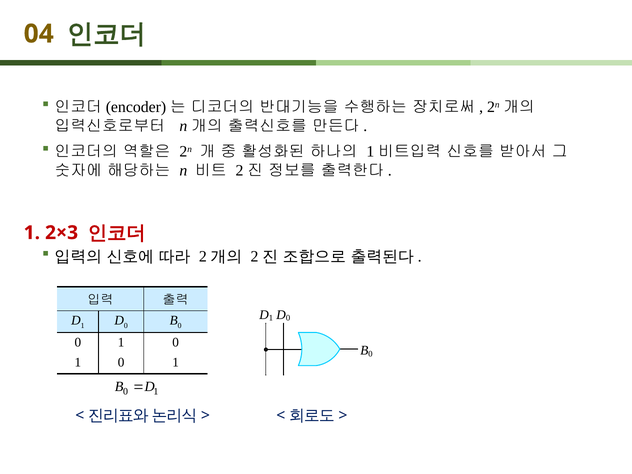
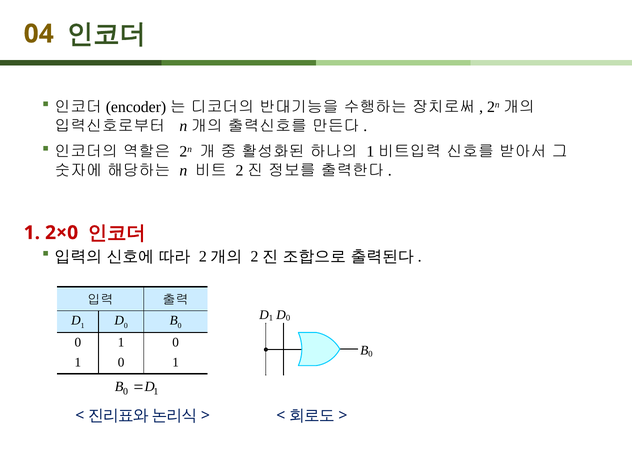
2×3: 2×3 -> 2×0
